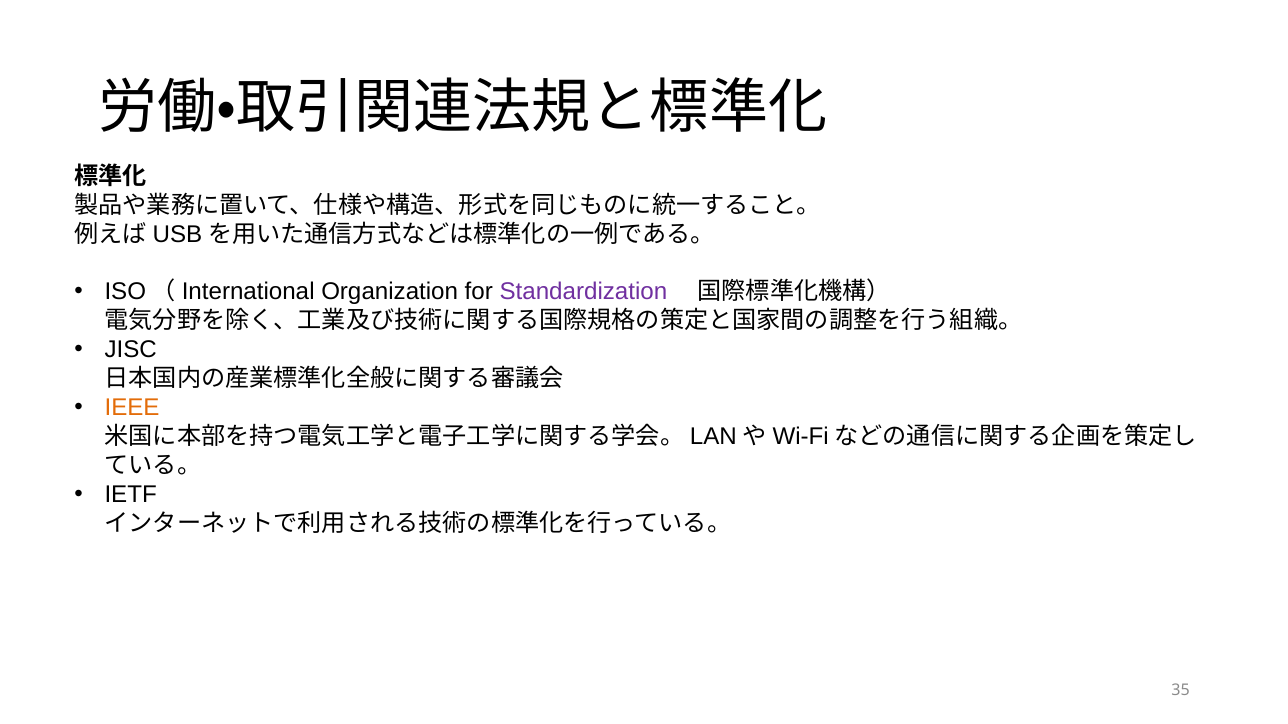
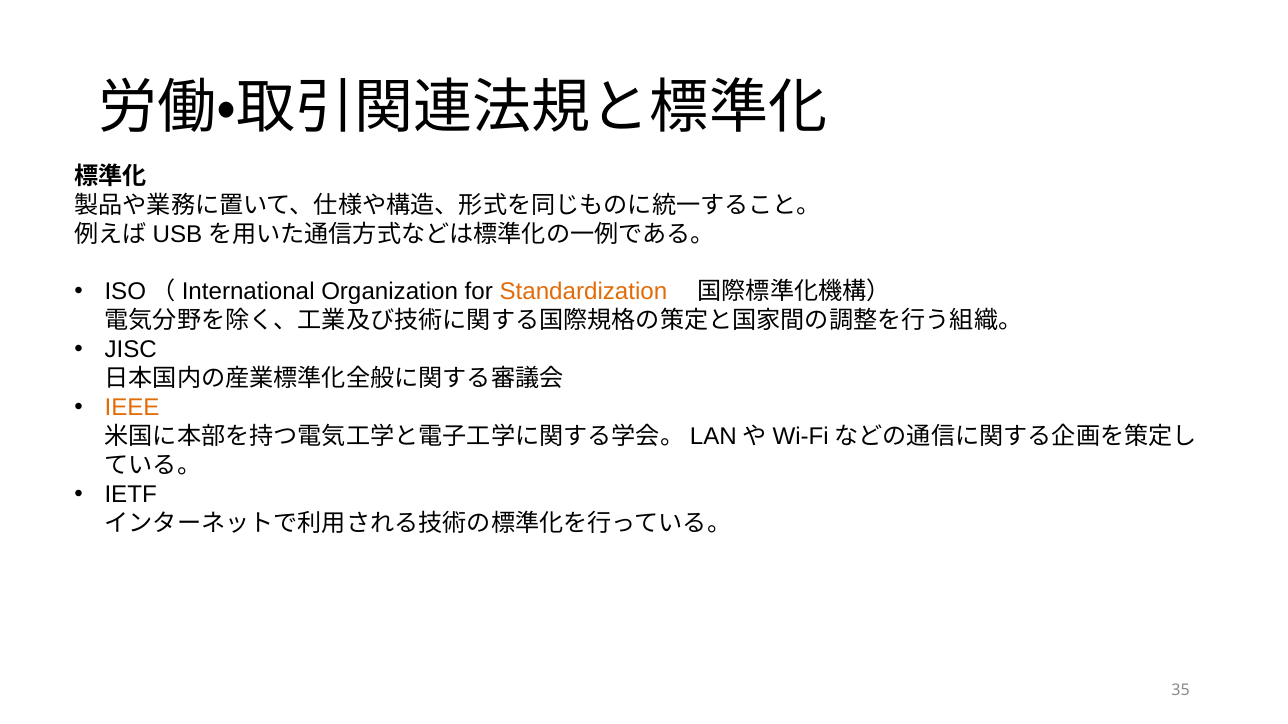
Standardization colour: purple -> orange
